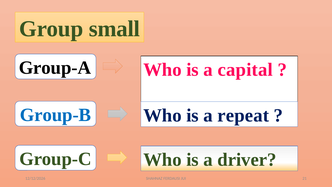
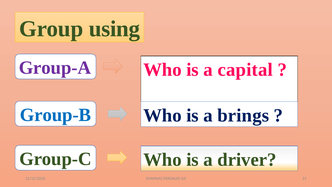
small: small -> using
Group-A colour: black -> purple
repeat: repeat -> brings
